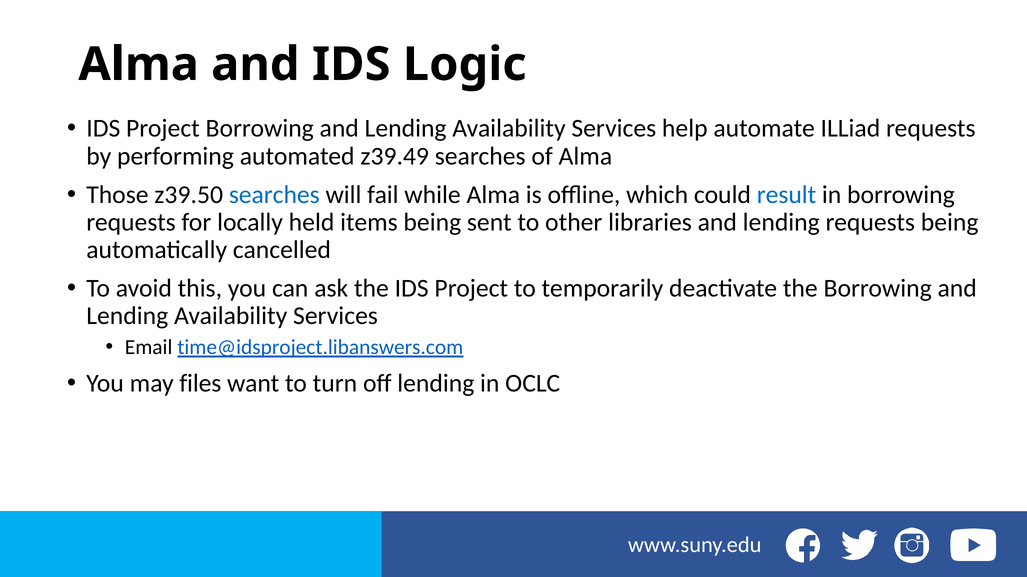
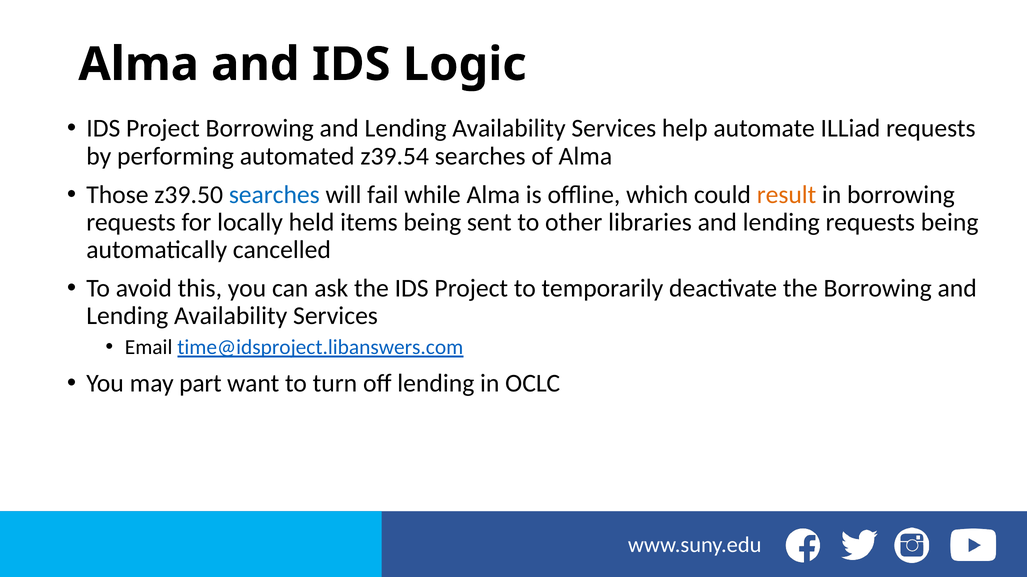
z39.49: z39.49 -> z39.54
result colour: blue -> orange
files: files -> part
